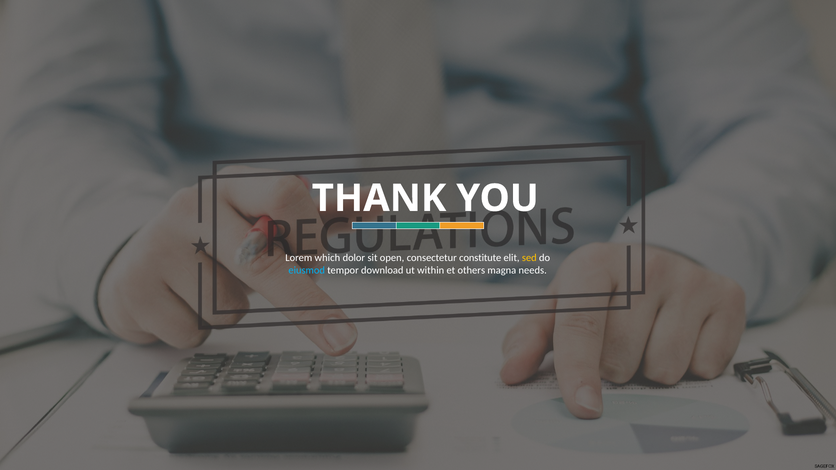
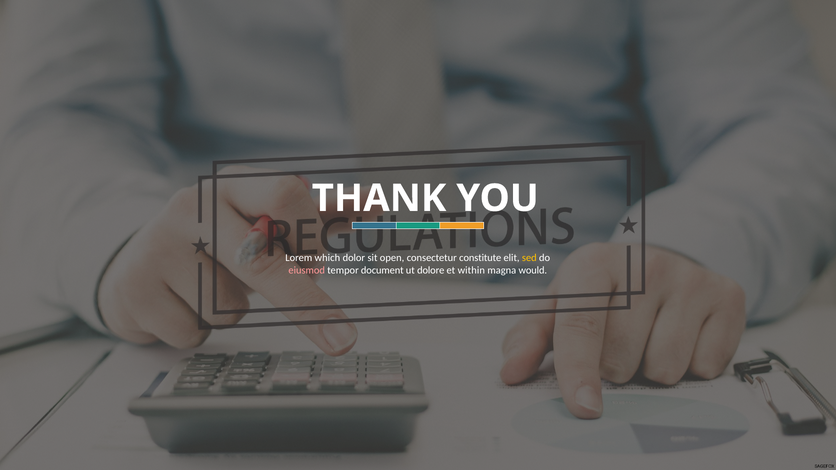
eiusmod colour: light blue -> pink
download: download -> document
within: within -> dolore
others: others -> within
needs: needs -> would
